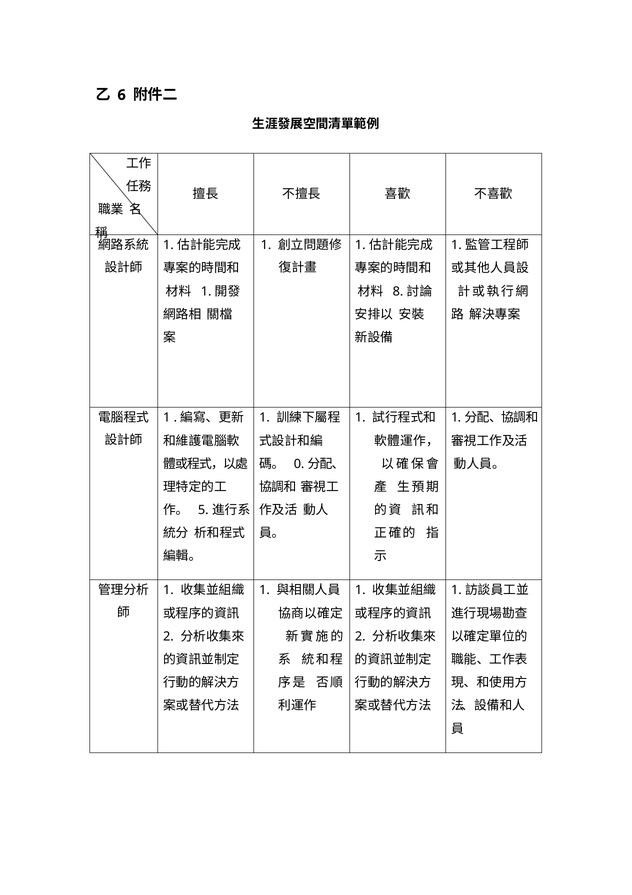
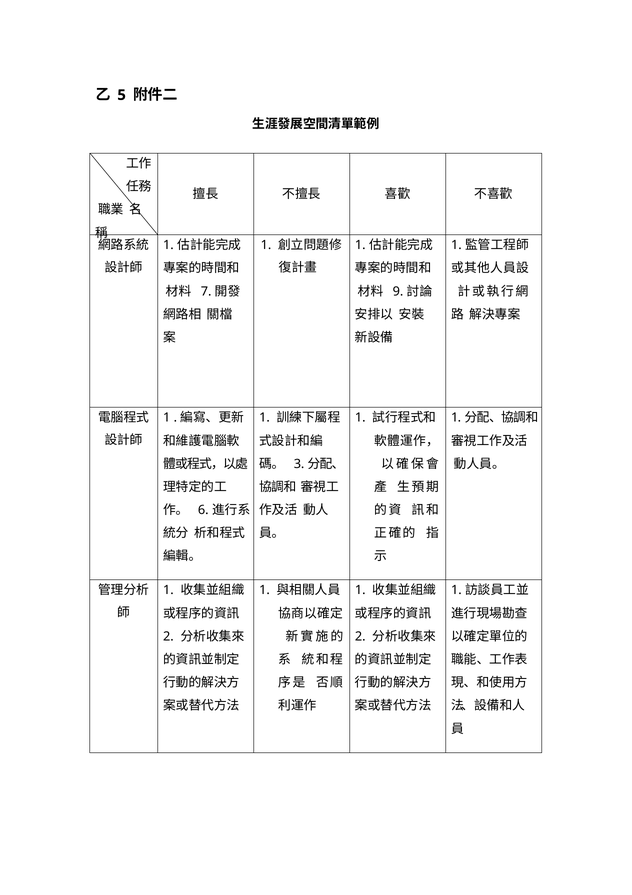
6: 6 -> 5
1 at (206, 291): 1 -> 7
8: 8 -> 9
0: 0 -> 3
5: 5 -> 6
